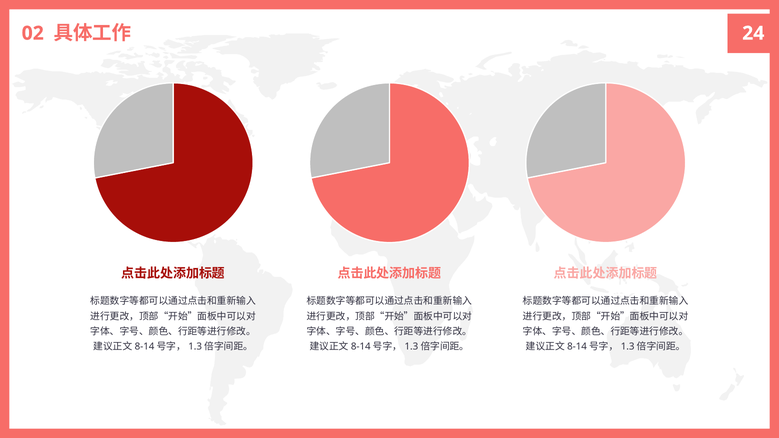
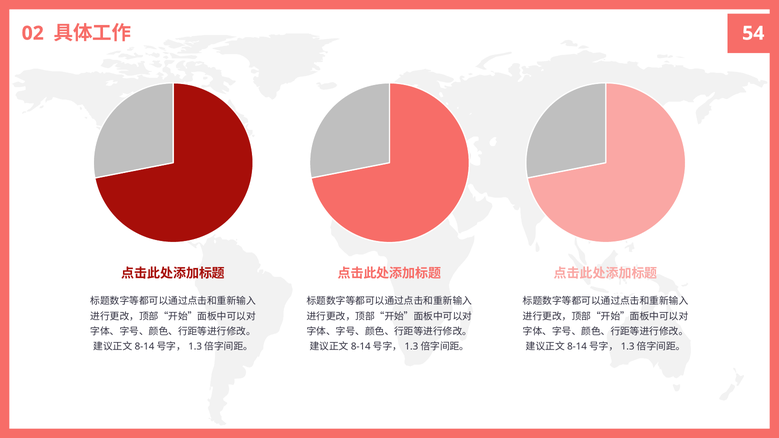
24: 24 -> 54
